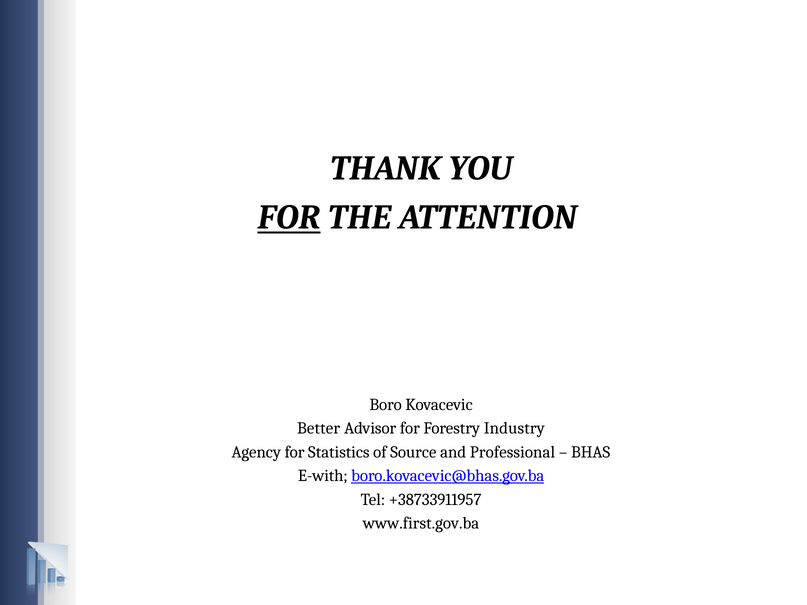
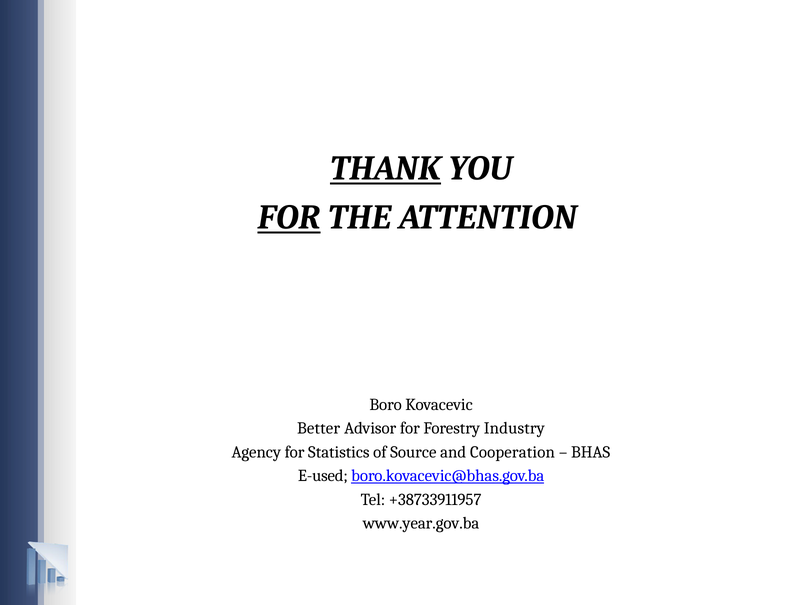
THANK underline: none -> present
Professional: Professional -> Cooperation
E-with: E-with -> E-used
www.first.gov.ba: www.first.gov.ba -> www.year.gov.ba
